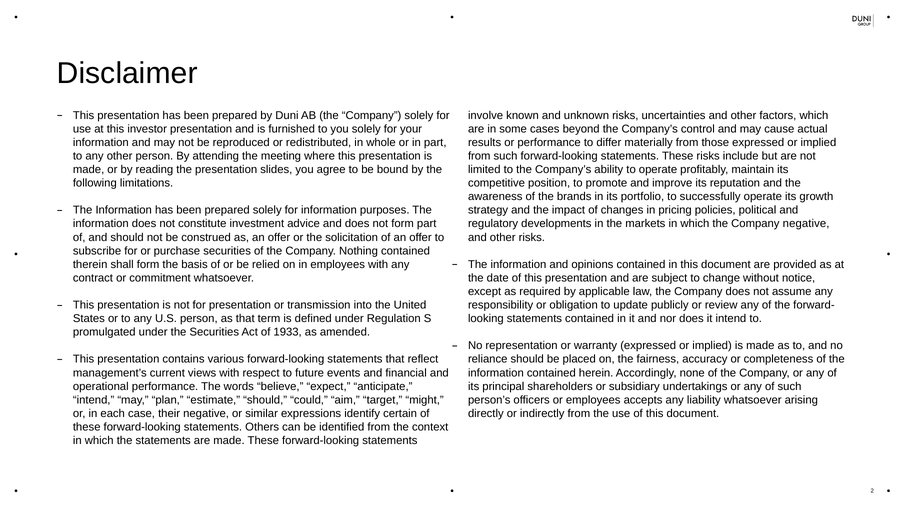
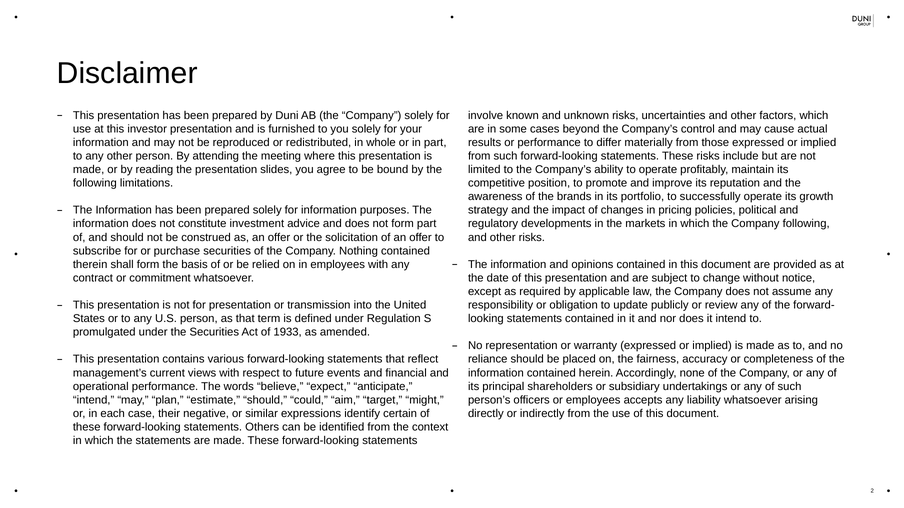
Company negative: negative -> following
